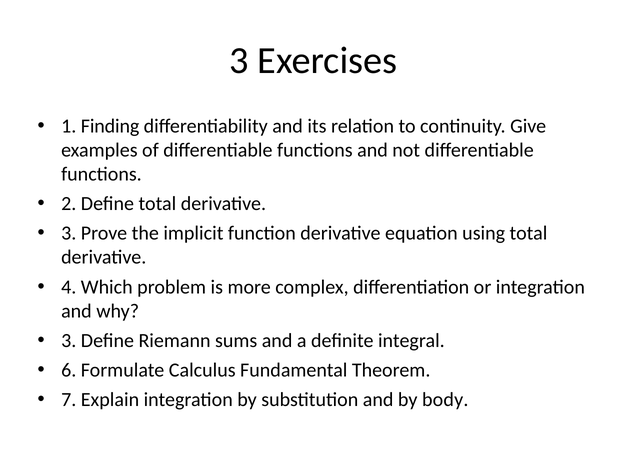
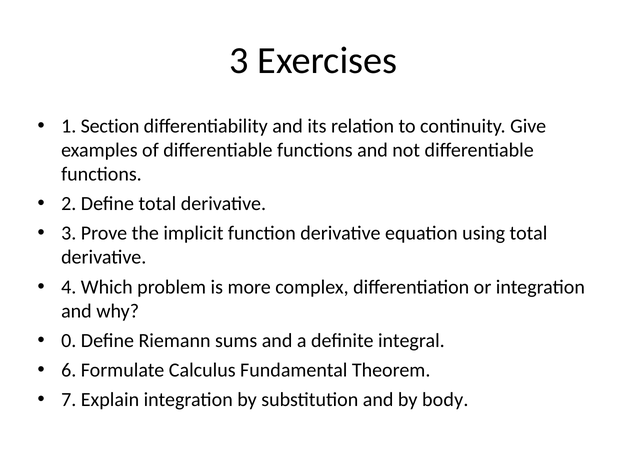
Finding: Finding -> Section
3 at (69, 341): 3 -> 0
